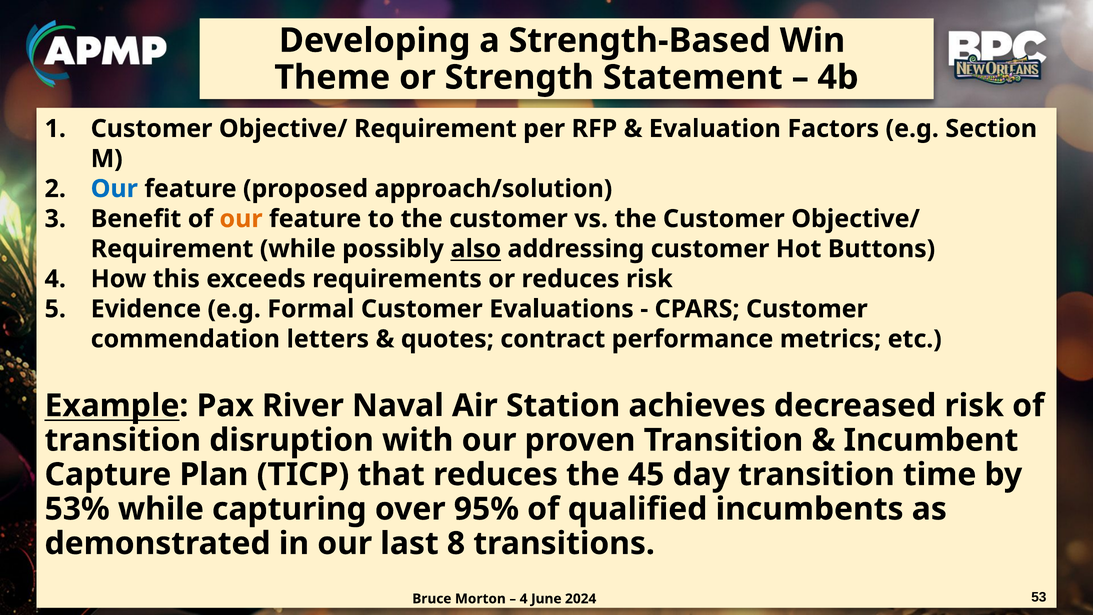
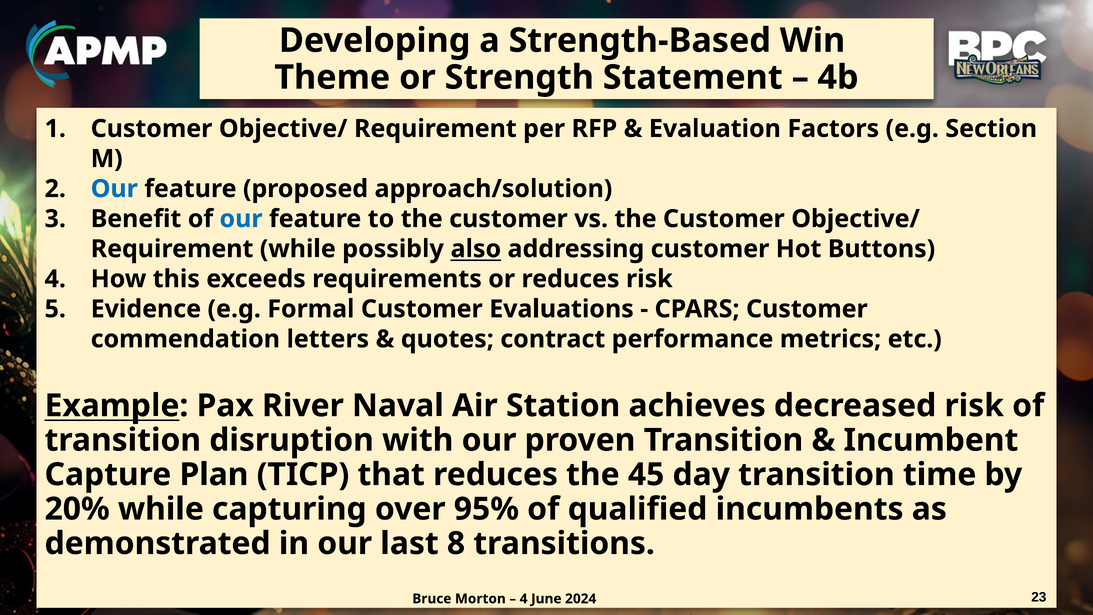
our at (241, 219) colour: orange -> blue
53%: 53% -> 20%
53: 53 -> 23
